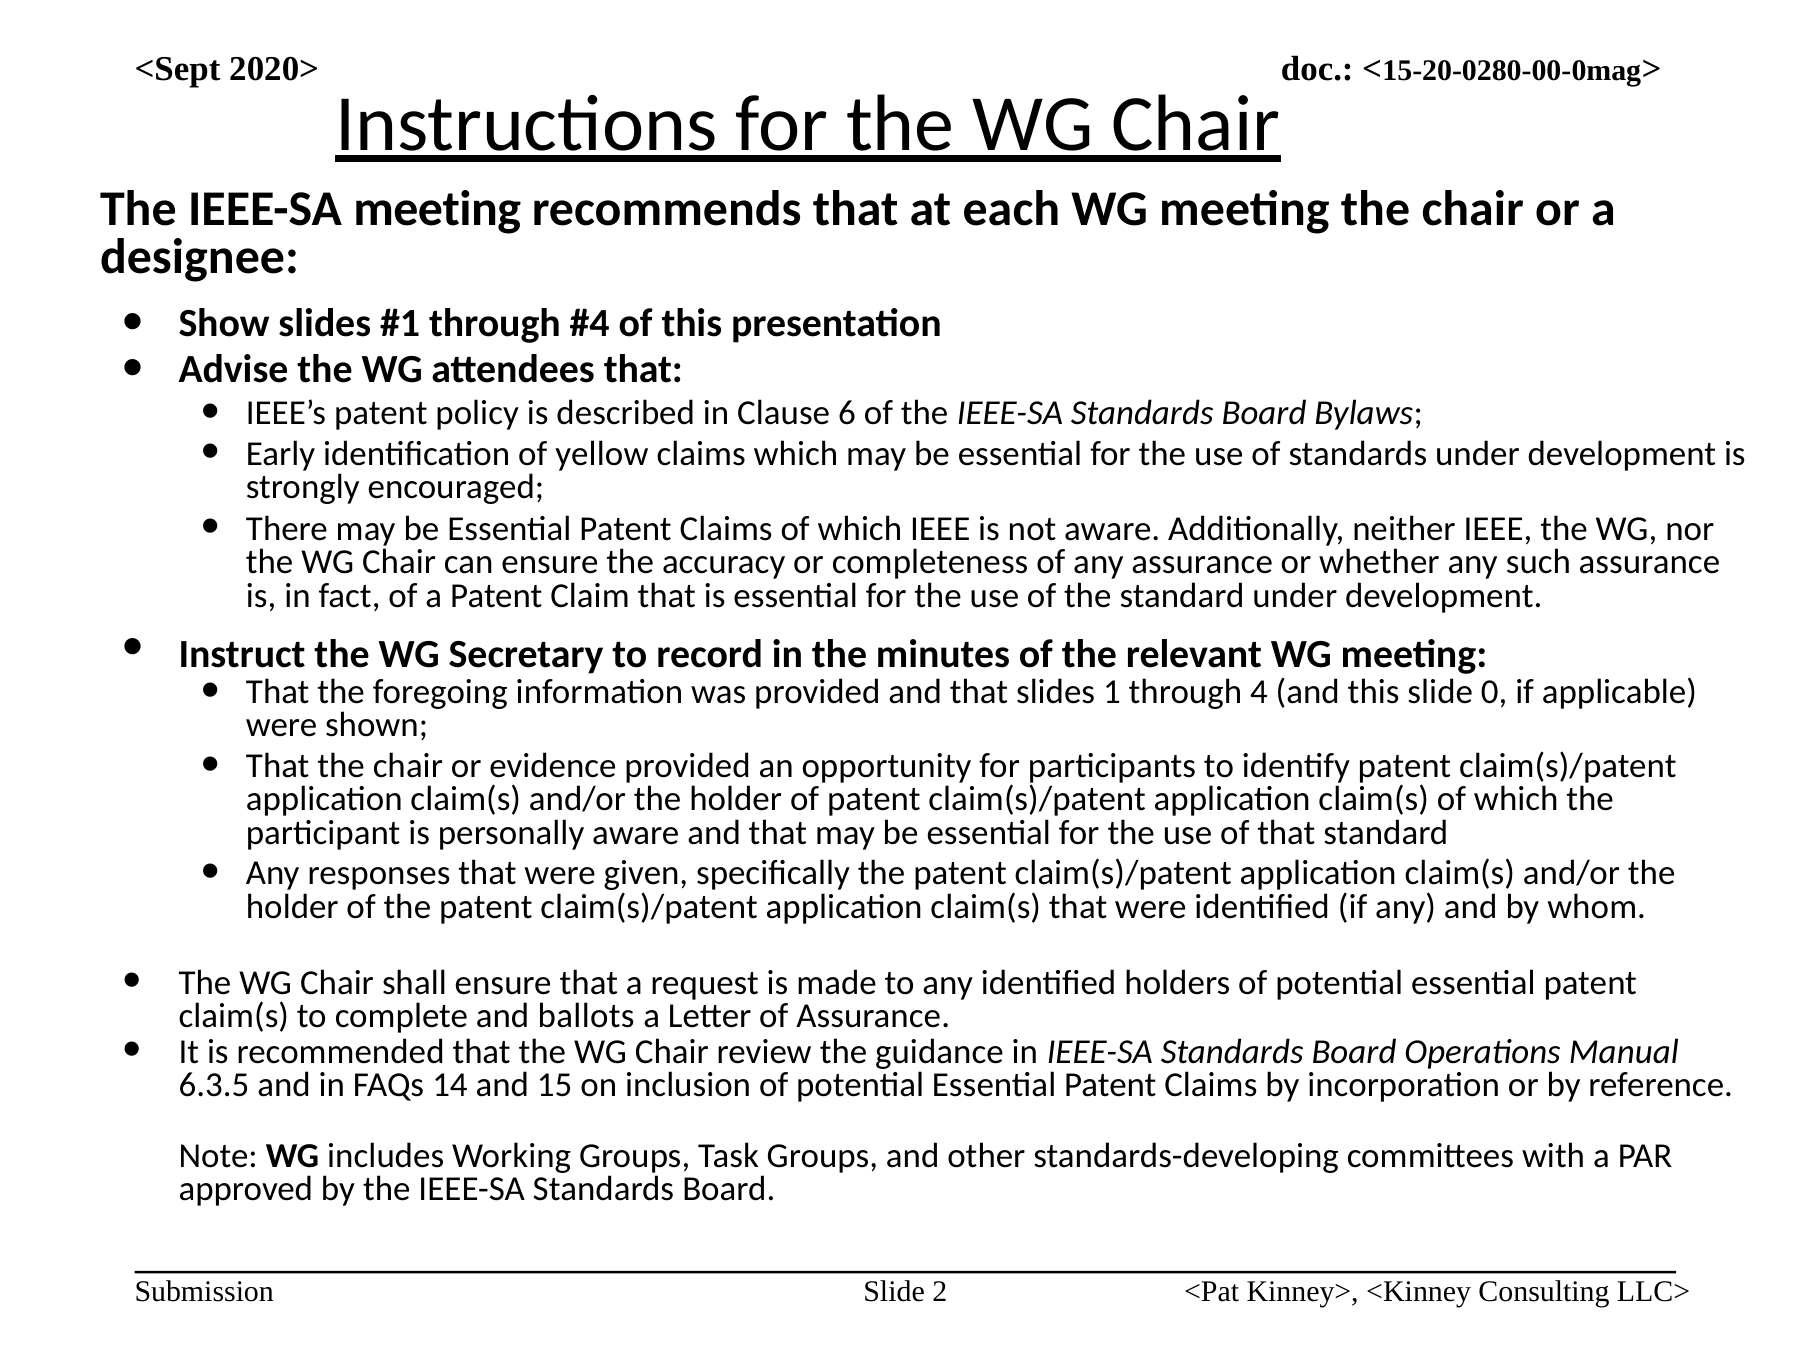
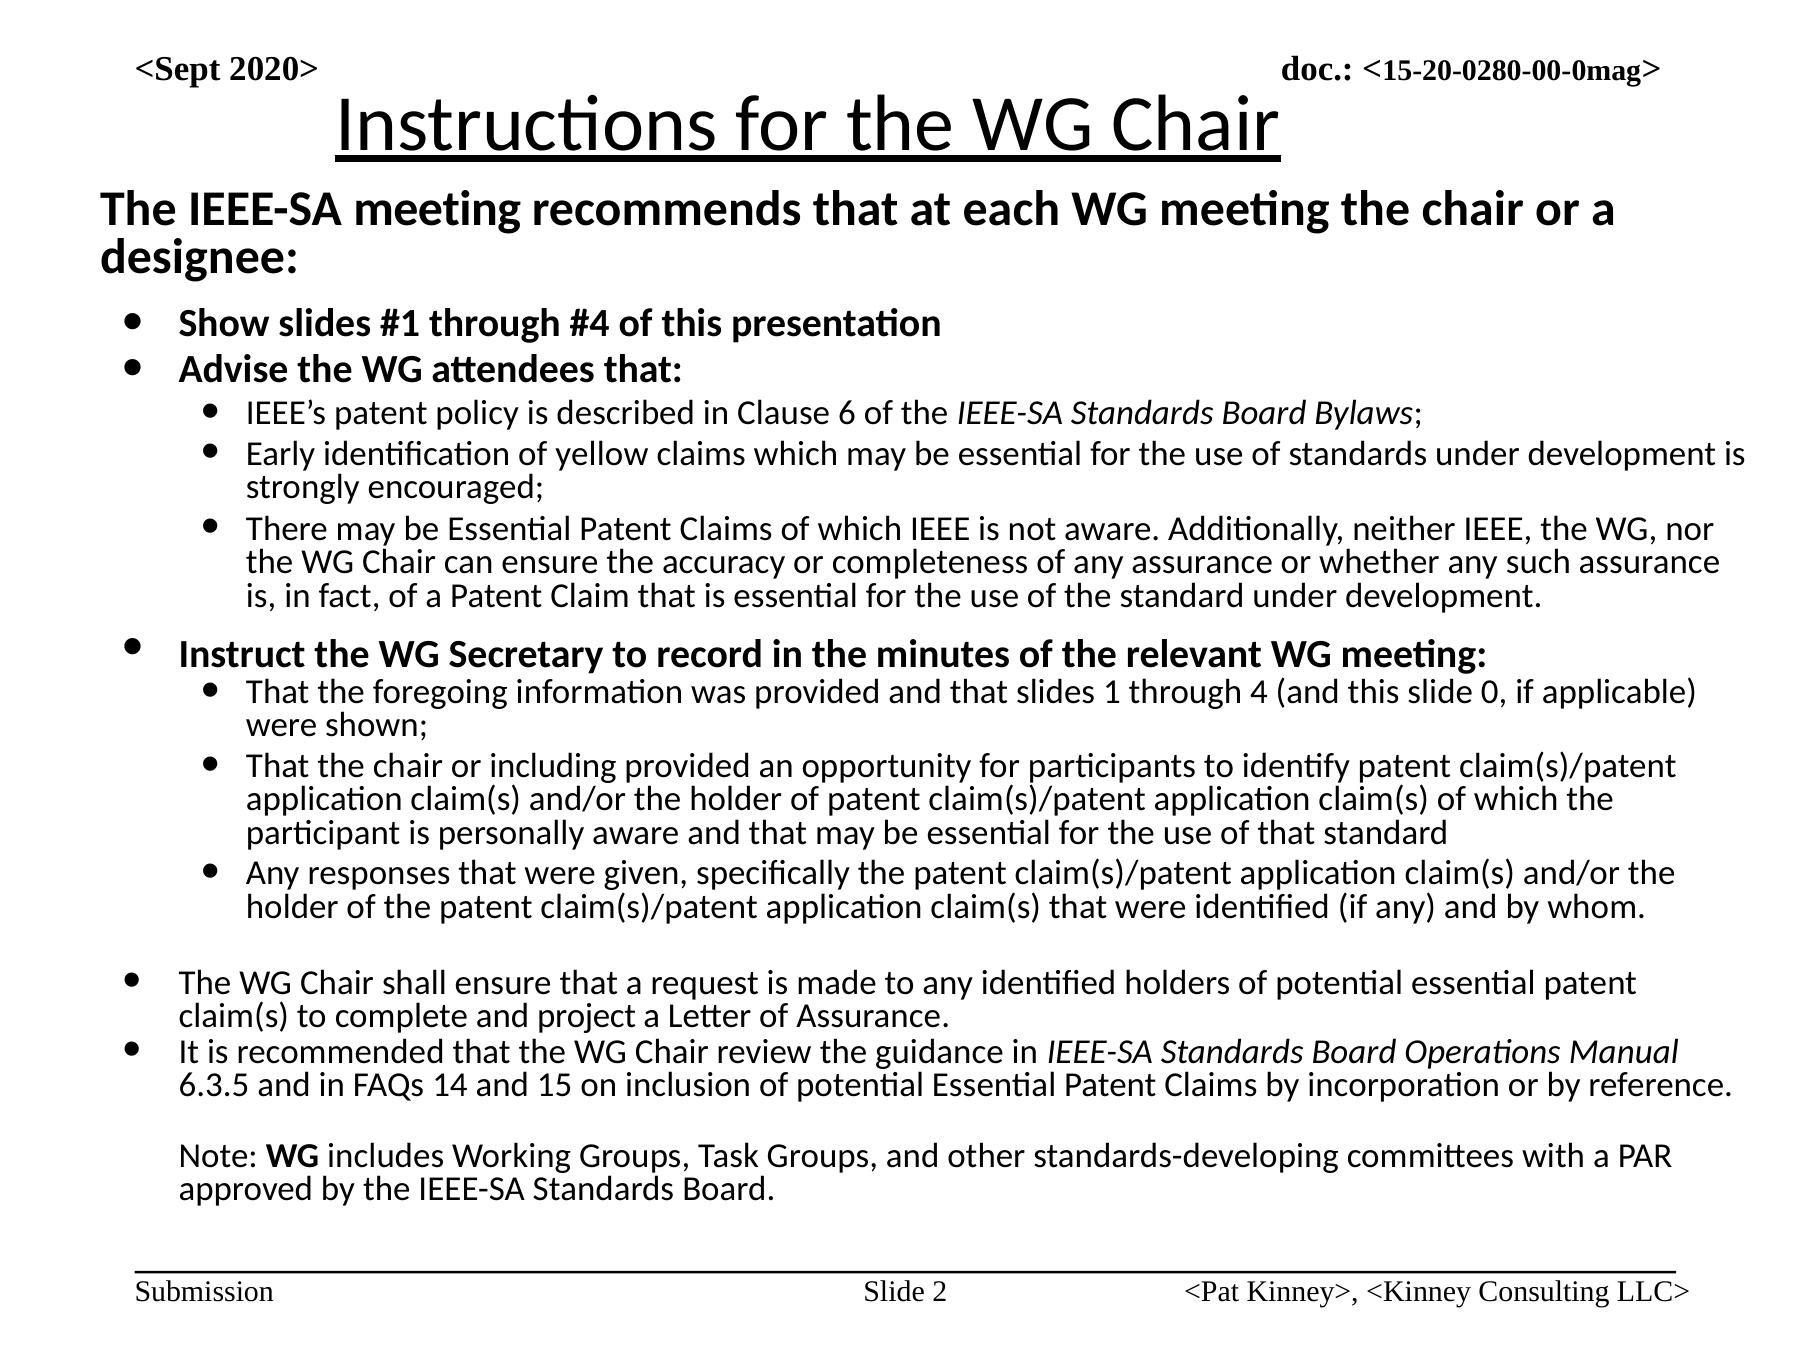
evidence: evidence -> including
ballots: ballots -> project
